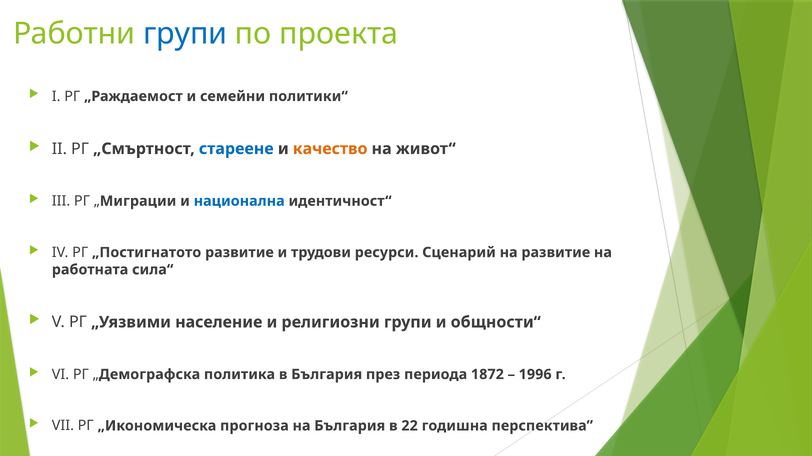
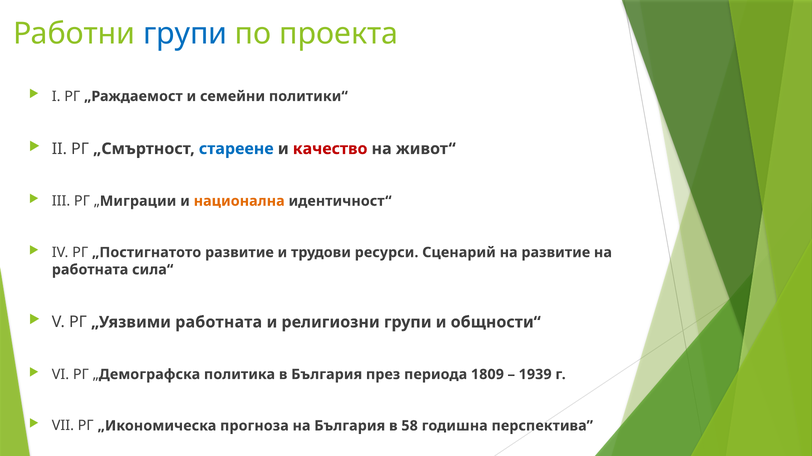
качество colour: orange -> red
национална colour: blue -> orange
„Уязвими население: население -> работната
1872: 1872 -> 1809
1996: 1996 -> 1939
22: 22 -> 58
